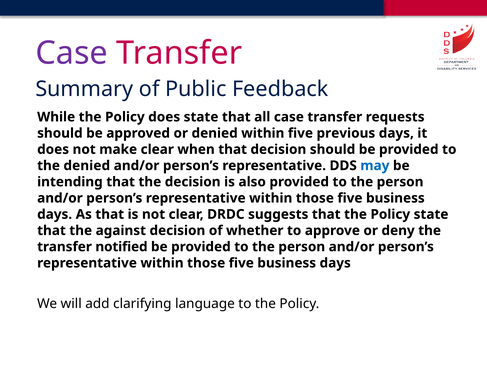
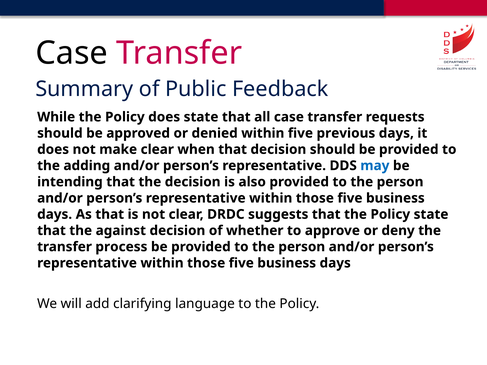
Case at (72, 53) colour: purple -> black
the denied: denied -> adding
notified: notified -> process
